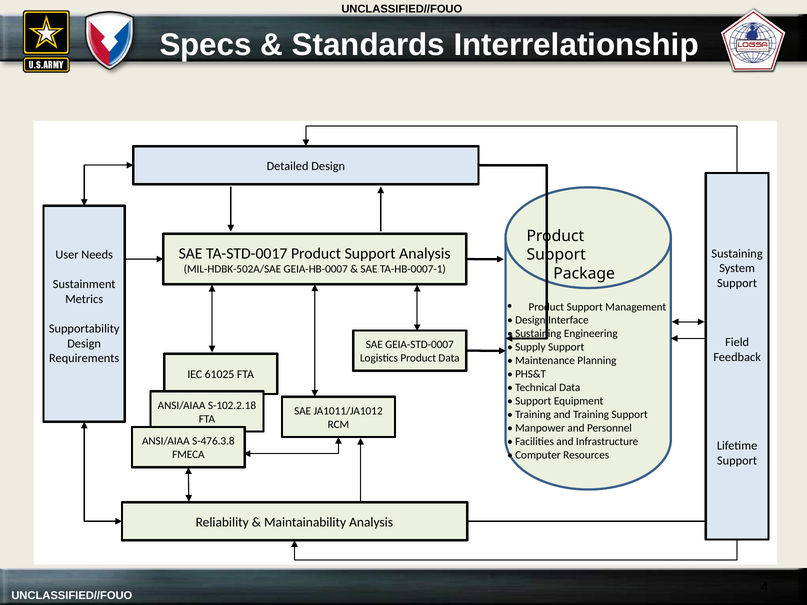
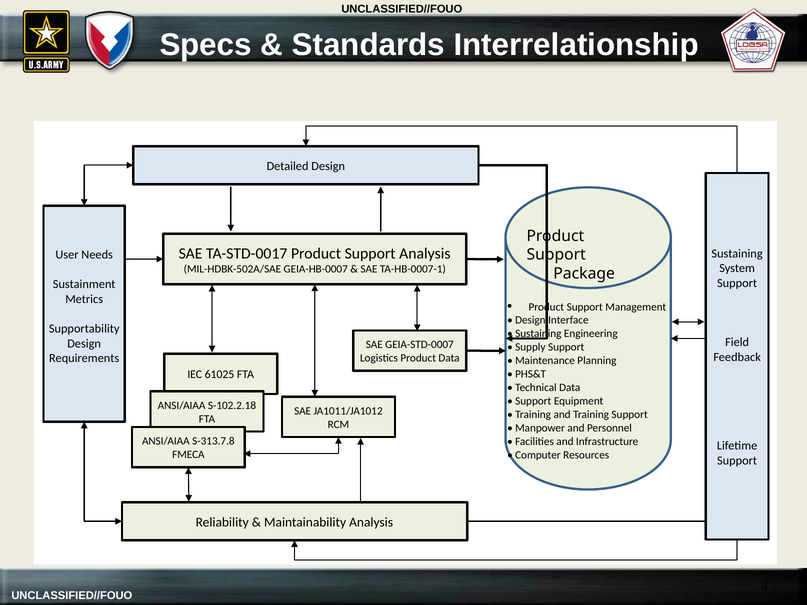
S-476.3.8: S-476.3.8 -> S-313.7.8
